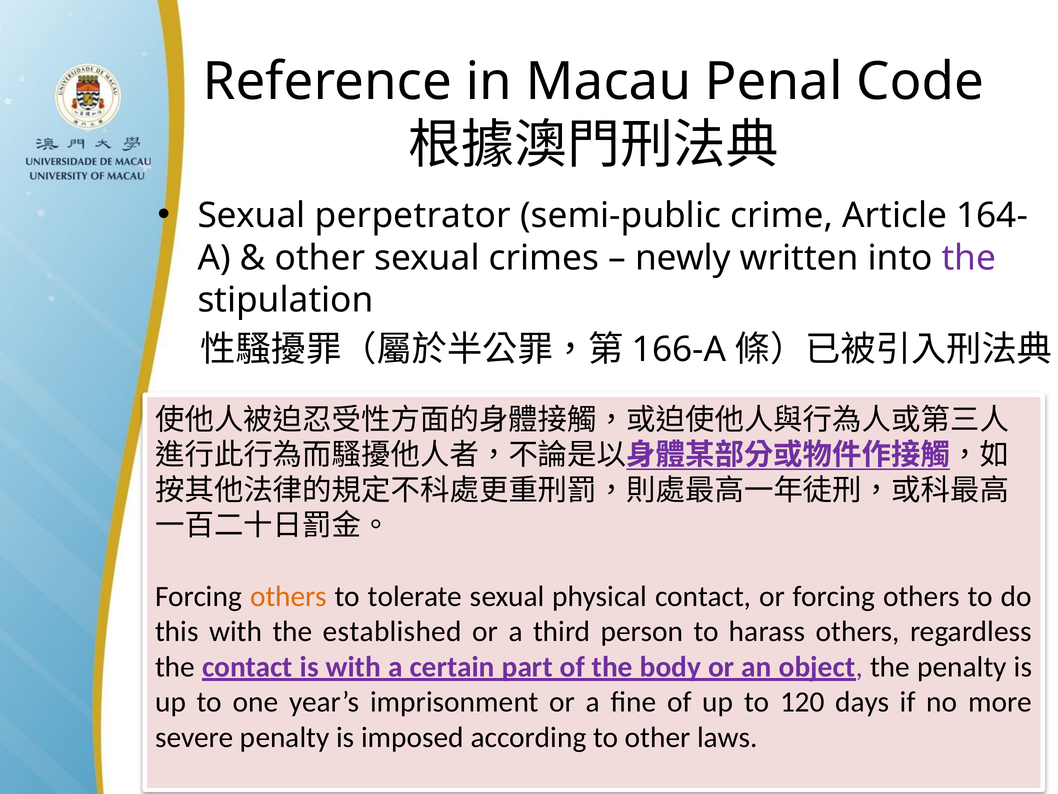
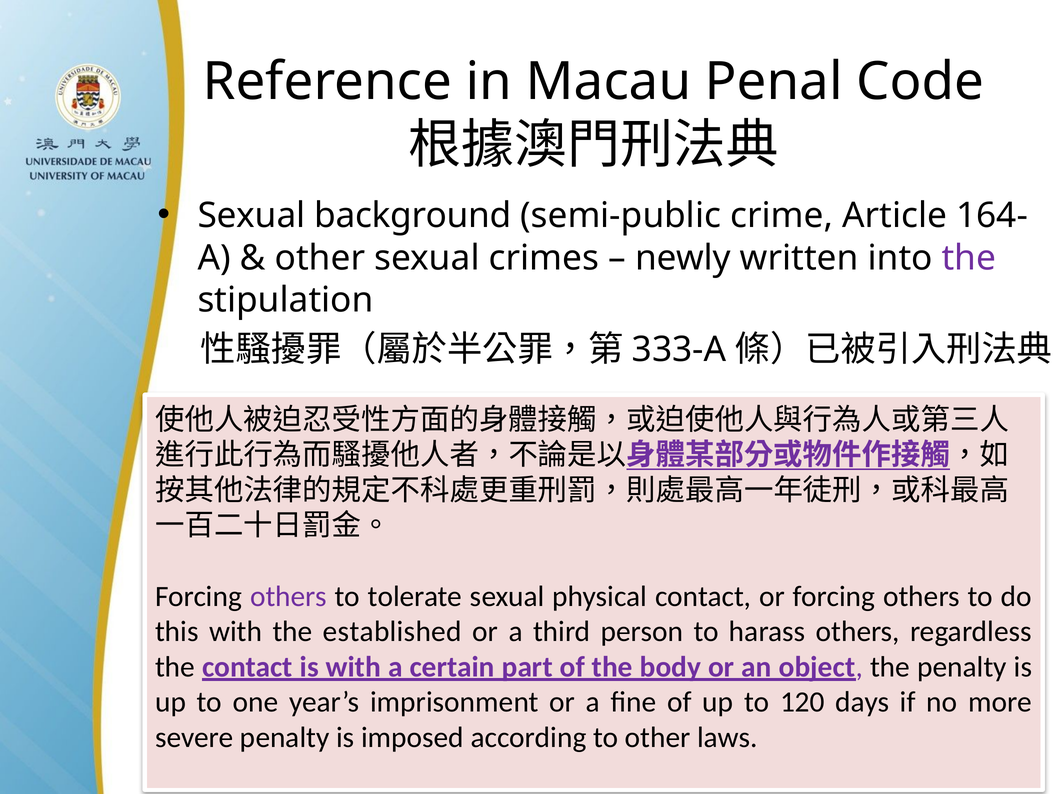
perpetrator: perpetrator -> background
166-A: 166-A -> 333-A
others at (288, 596) colour: orange -> purple
